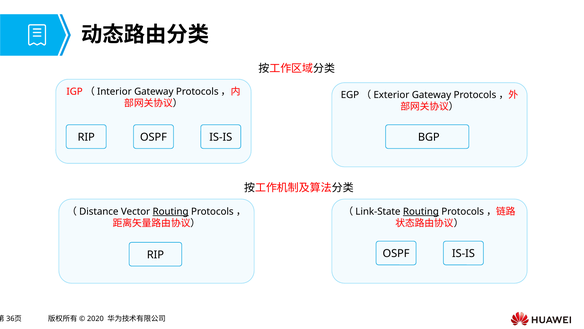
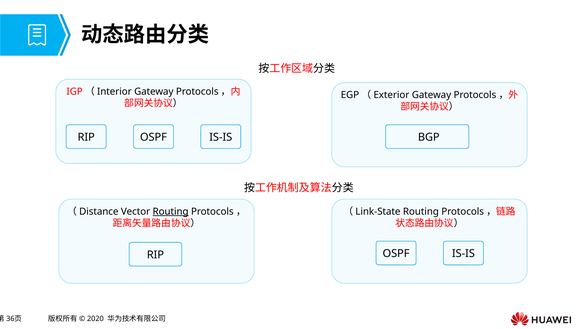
Routing at (421, 211) underline: present -> none
